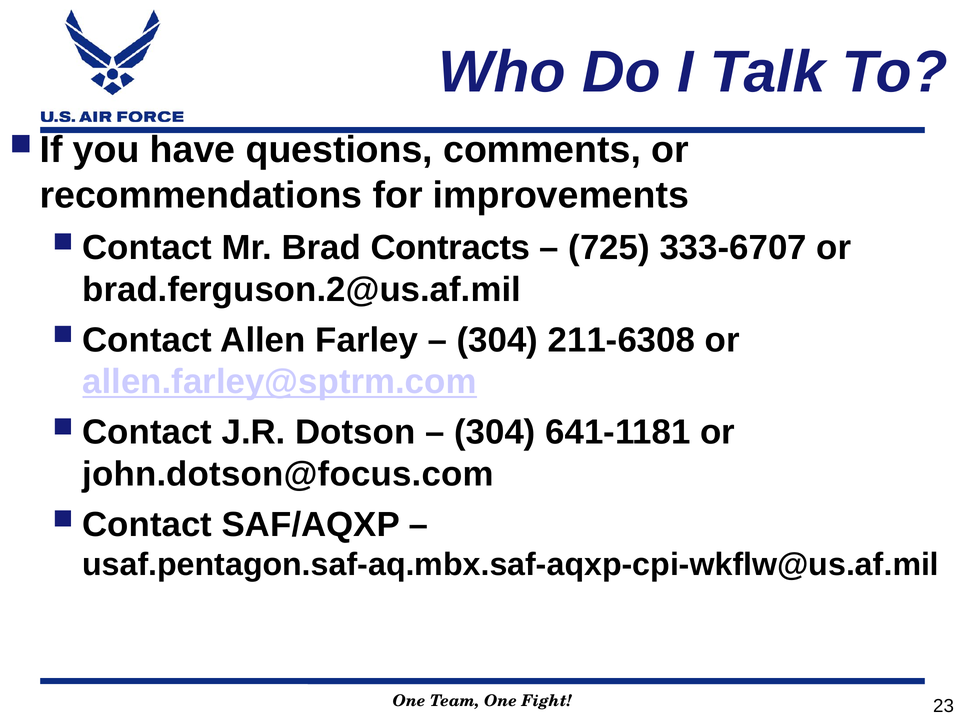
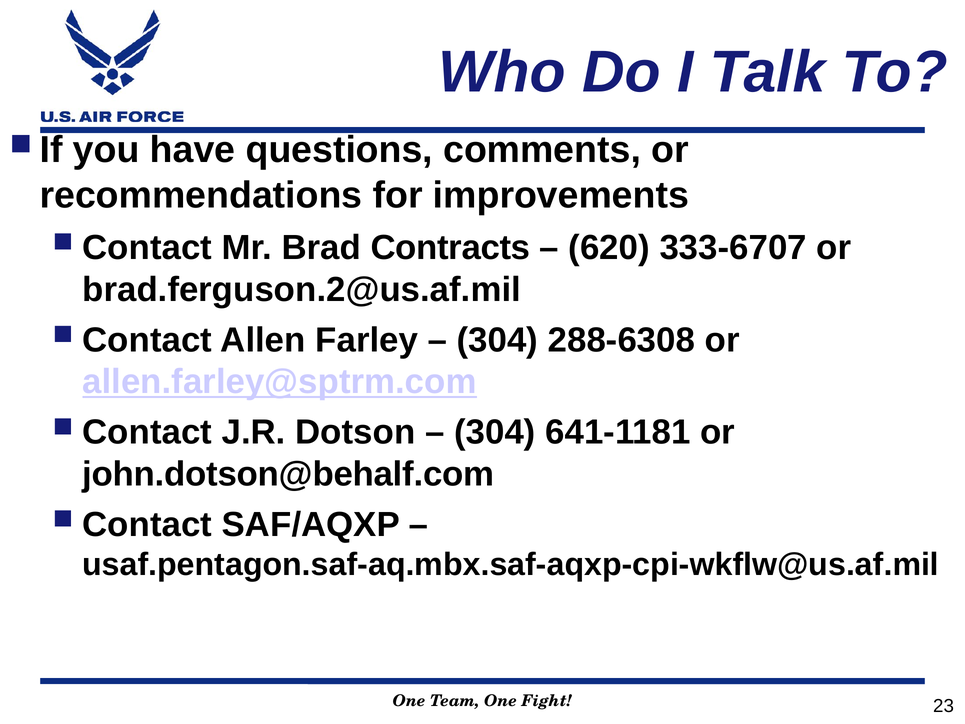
725: 725 -> 620
211-6308: 211-6308 -> 288-6308
john.dotson@focus.com: john.dotson@focus.com -> john.dotson@behalf.com
